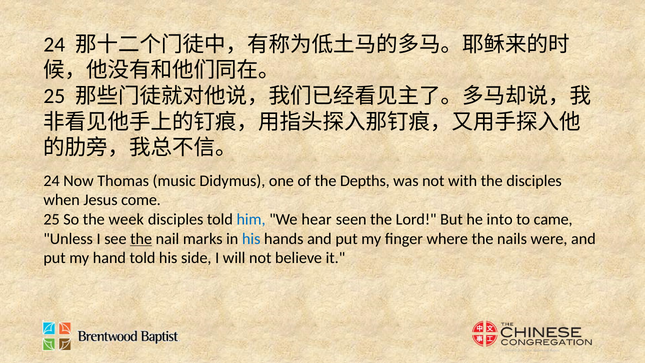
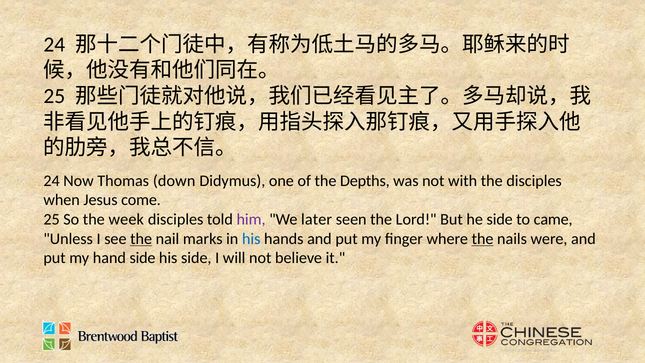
music: music -> down
him colour: blue -> purple
hear: hear -> later
he into: into -> side
the at (483, 239) underline: none -> present
hand told: told -> side
